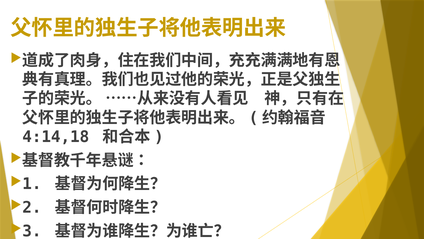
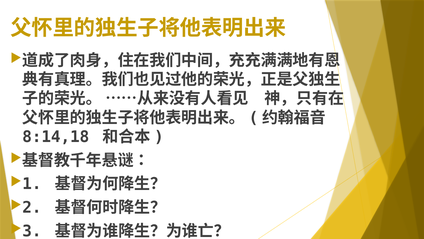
4:14,18: 4:14,18 -> 8:14,18
